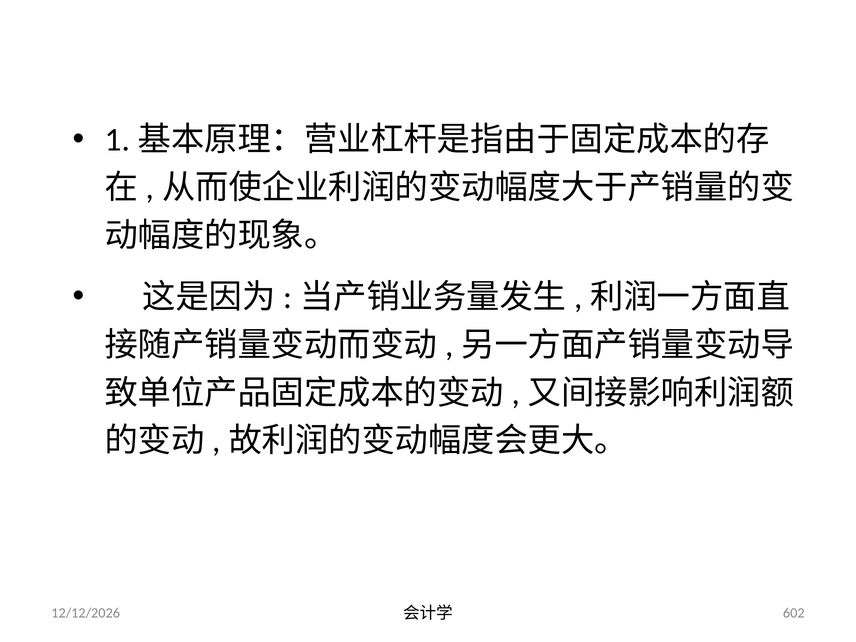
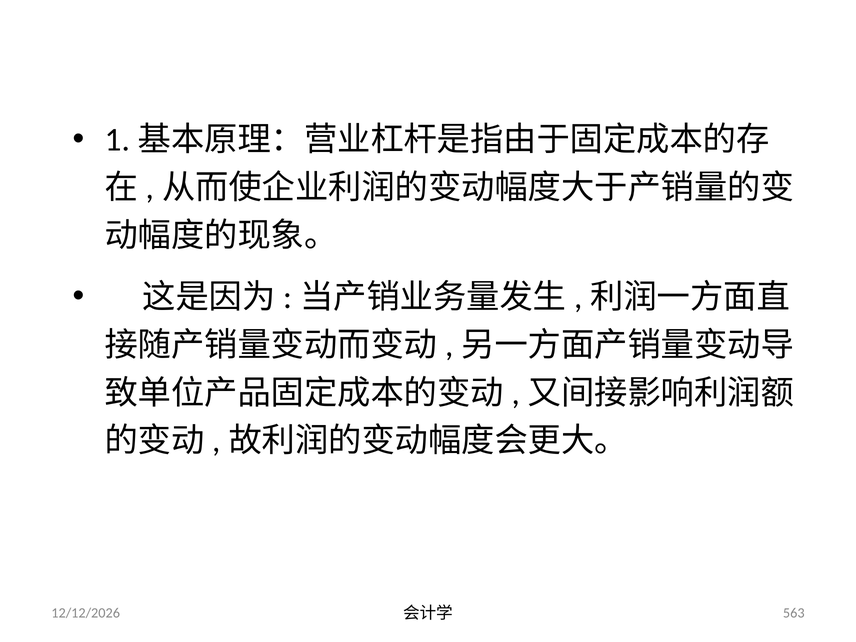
602: 602 -> 563
